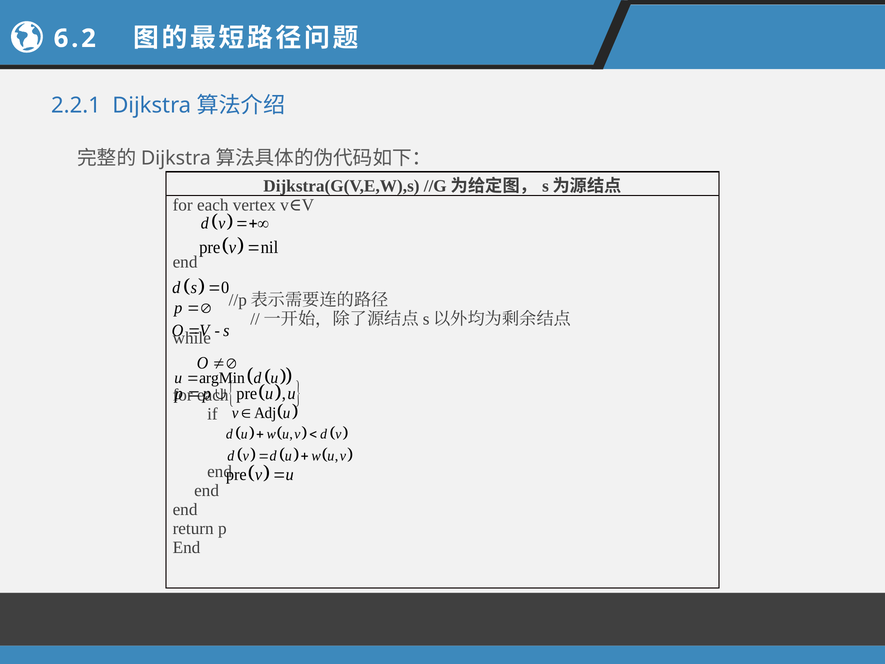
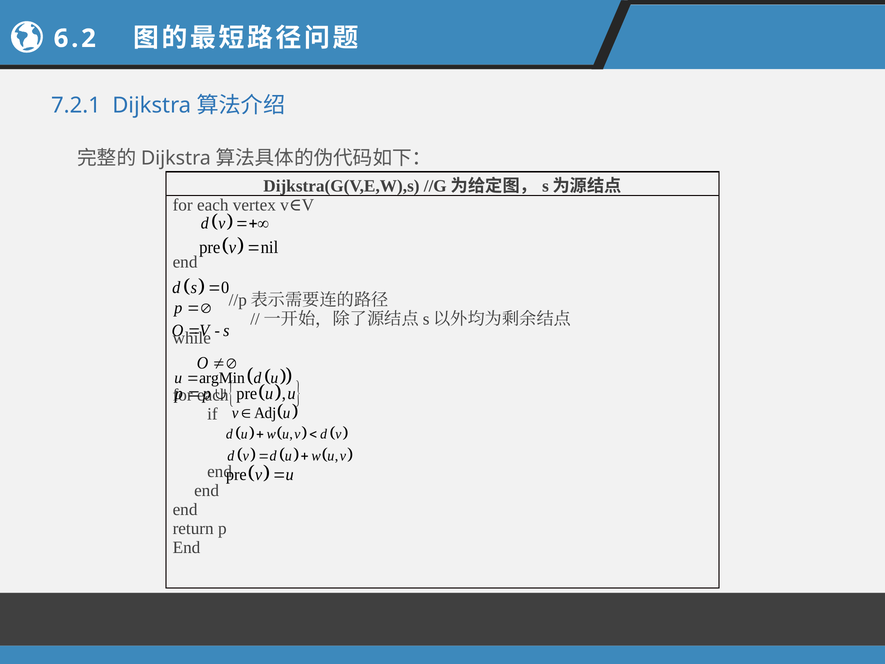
2.2.1: 2.2.1 -> 7.2.1
